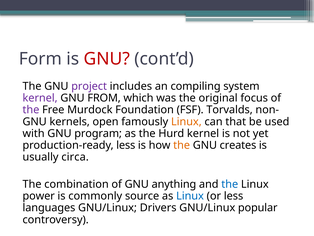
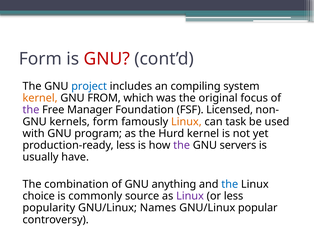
project colour: purple -> blue
kernel at (40, 98) colour: purple -> orange
Murdock: Murdock -> Manager
Torvalds: Torvalds -> Licensed
kernels open: open -> form
that: that -> task
the at (182, 145) colour: orange -> purple
creates: creates -> servers
circa: circa -> have
power: power -> choice
Linux at (190, 196) colour: blue -> purple
languages: languages -> popularity
Drivers: Drivers -> Names
